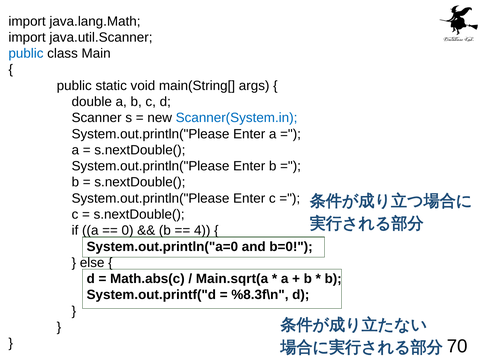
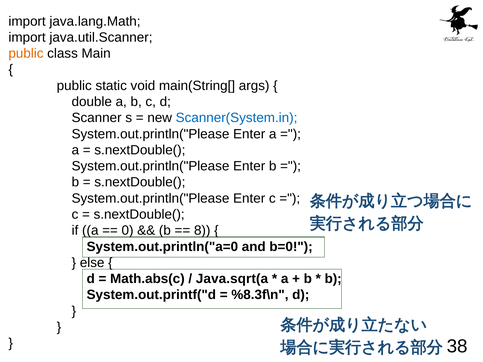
public at (26, 53) colour: blue -> orange
4: 4 -> 8
Main.sqrt(a: Main.sqrt(a -> Java.sqrt(a
70: 70 -> 38
